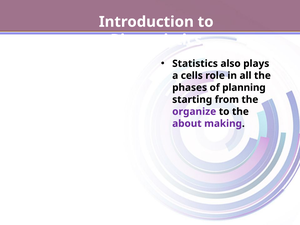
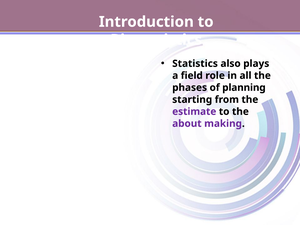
cells: cells -> field
organize: organize -> estimate
